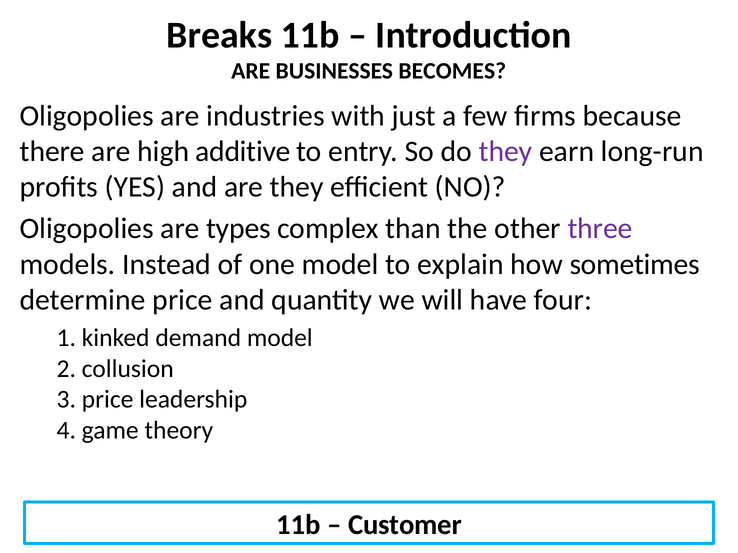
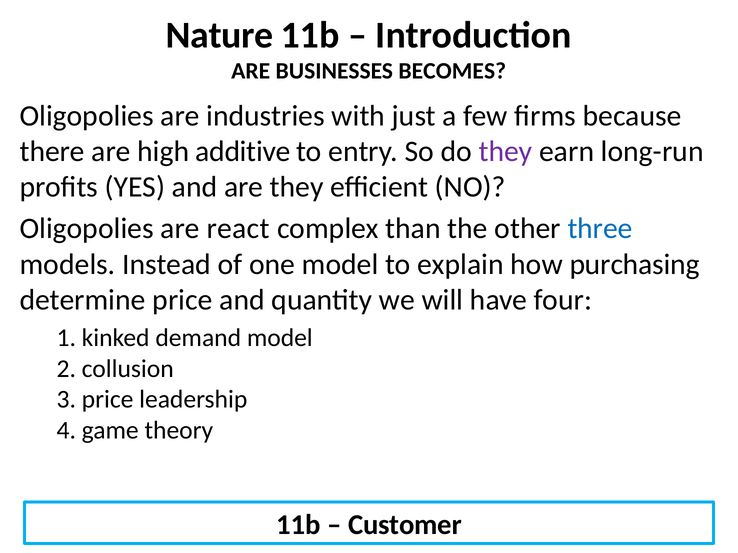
Breaks: Breaks -> Nature
types: types -> react
three colour: purple -> blue
sometimes: sometimes -> purchasing
